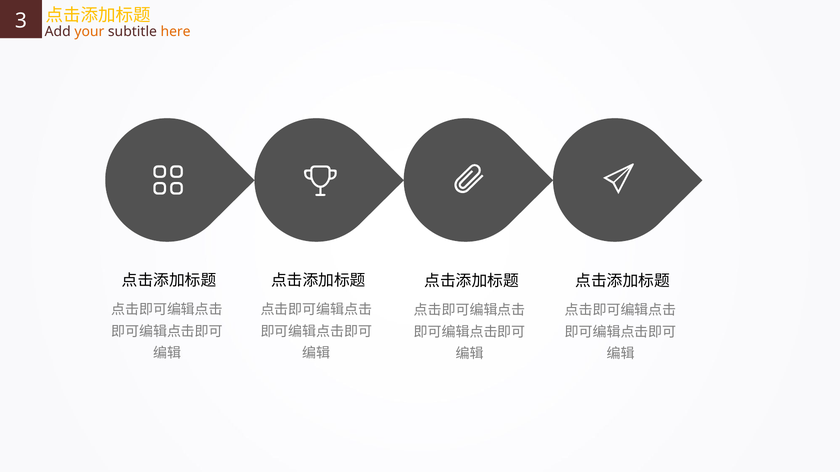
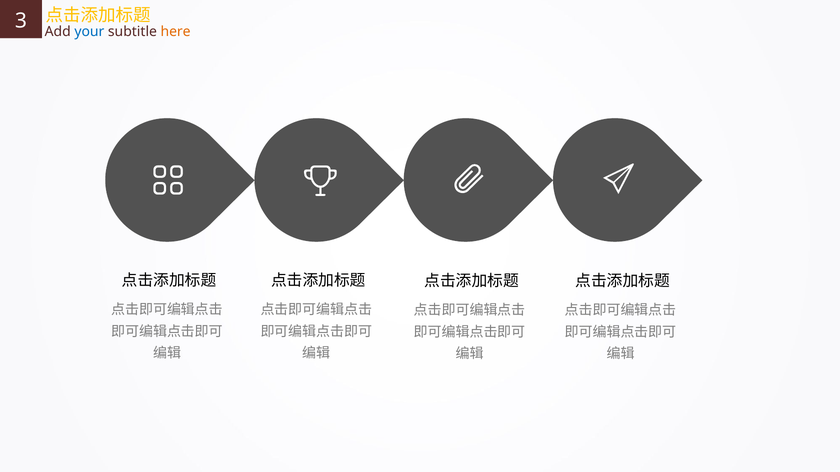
your colour: orange -> blue
